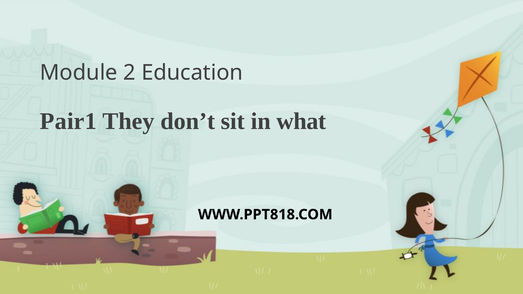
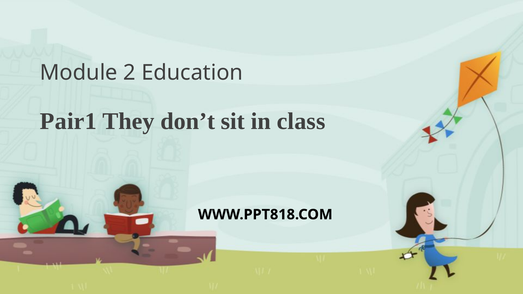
what: what -> class
